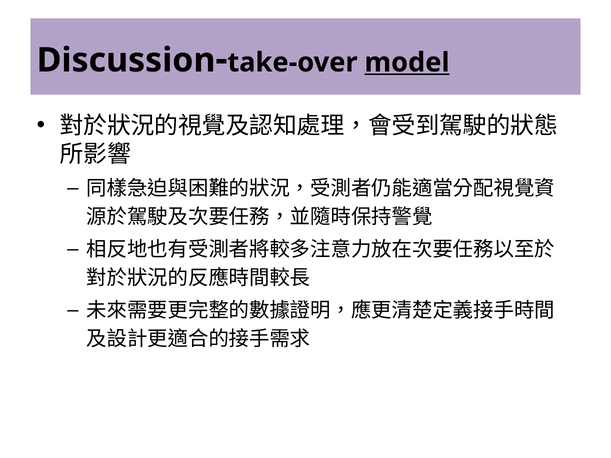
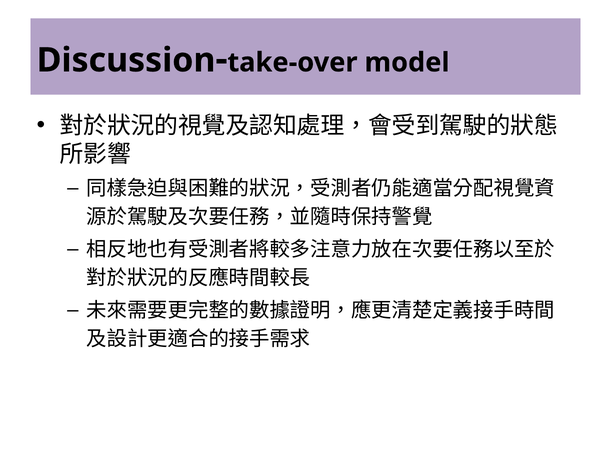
model underline: present -> none
